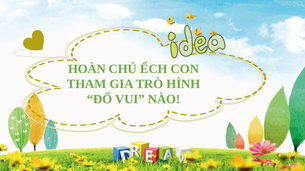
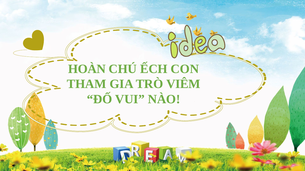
HÌNH: HÌNH -> VIÊM
